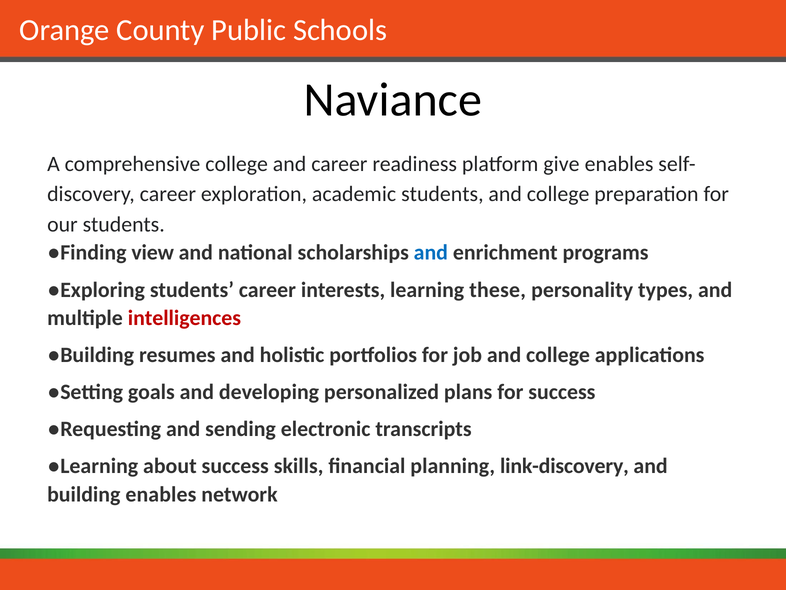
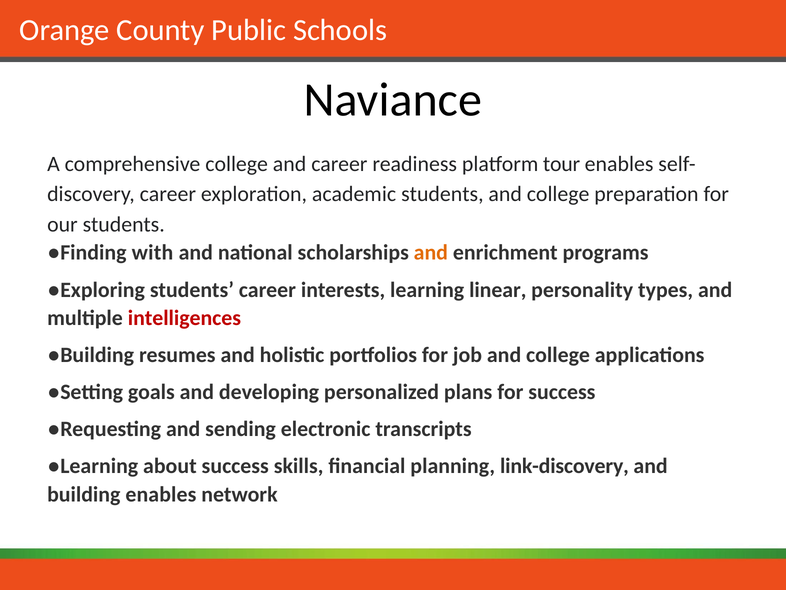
give: give -> tour
view: view -> with
and at (431, 253) colour: blue -> orange
these: these -> linear
